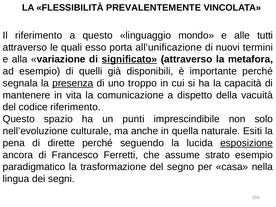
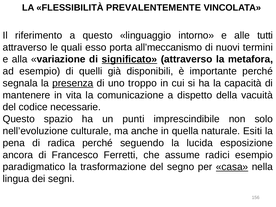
mondo: mondo -> intorno
all’unificazione: all’unificazione -> all’meccanismo
codice riferimento: riferimento -> necessarie
dirette: dirette -> radica
esposizione underline: present -> none
strato: strato -> radici
casa underline: none -> present
